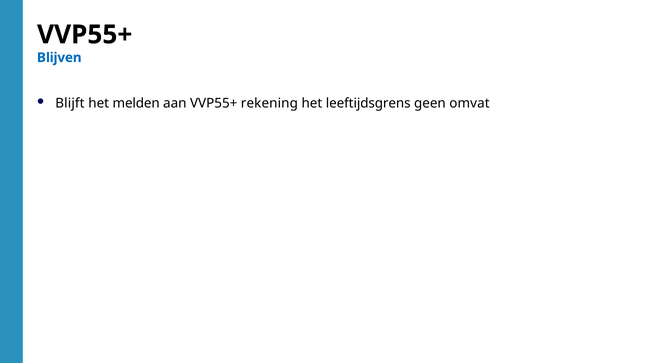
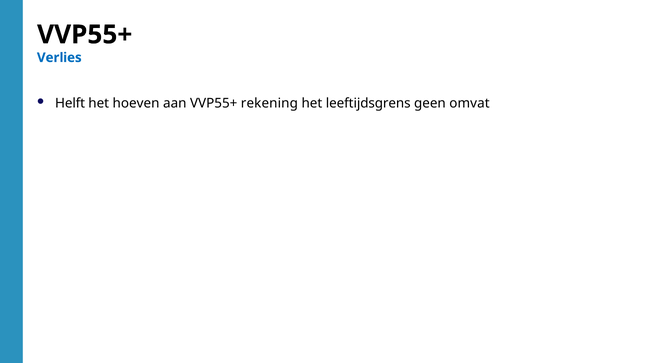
Blijven: Blijven -> Verlies
Blijft: Blijft -> Helft
melden: melden -> hoeven
